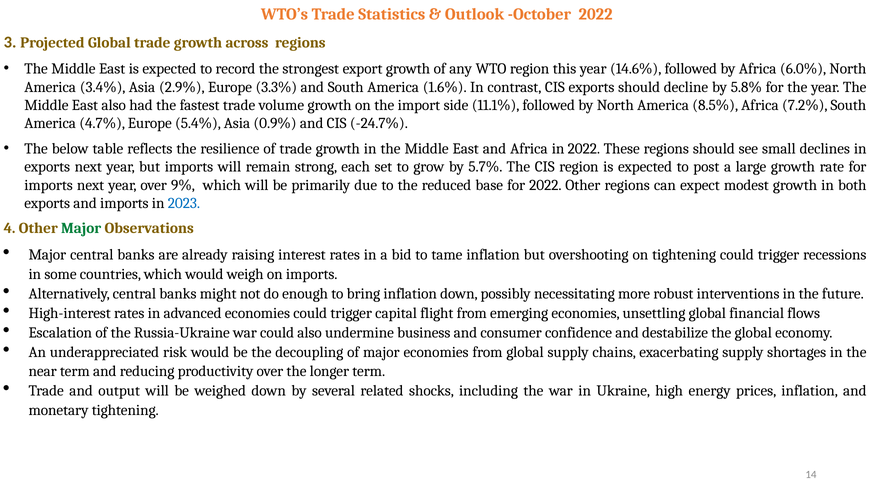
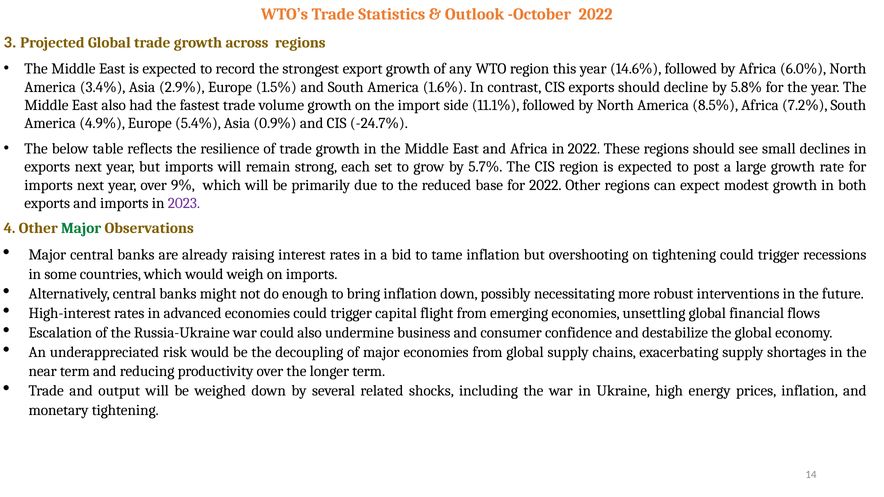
3.3%: 3.3% -> 1.5%
4.7%: 4.7% -> 4.9%
2023 colour: blue -> purple
